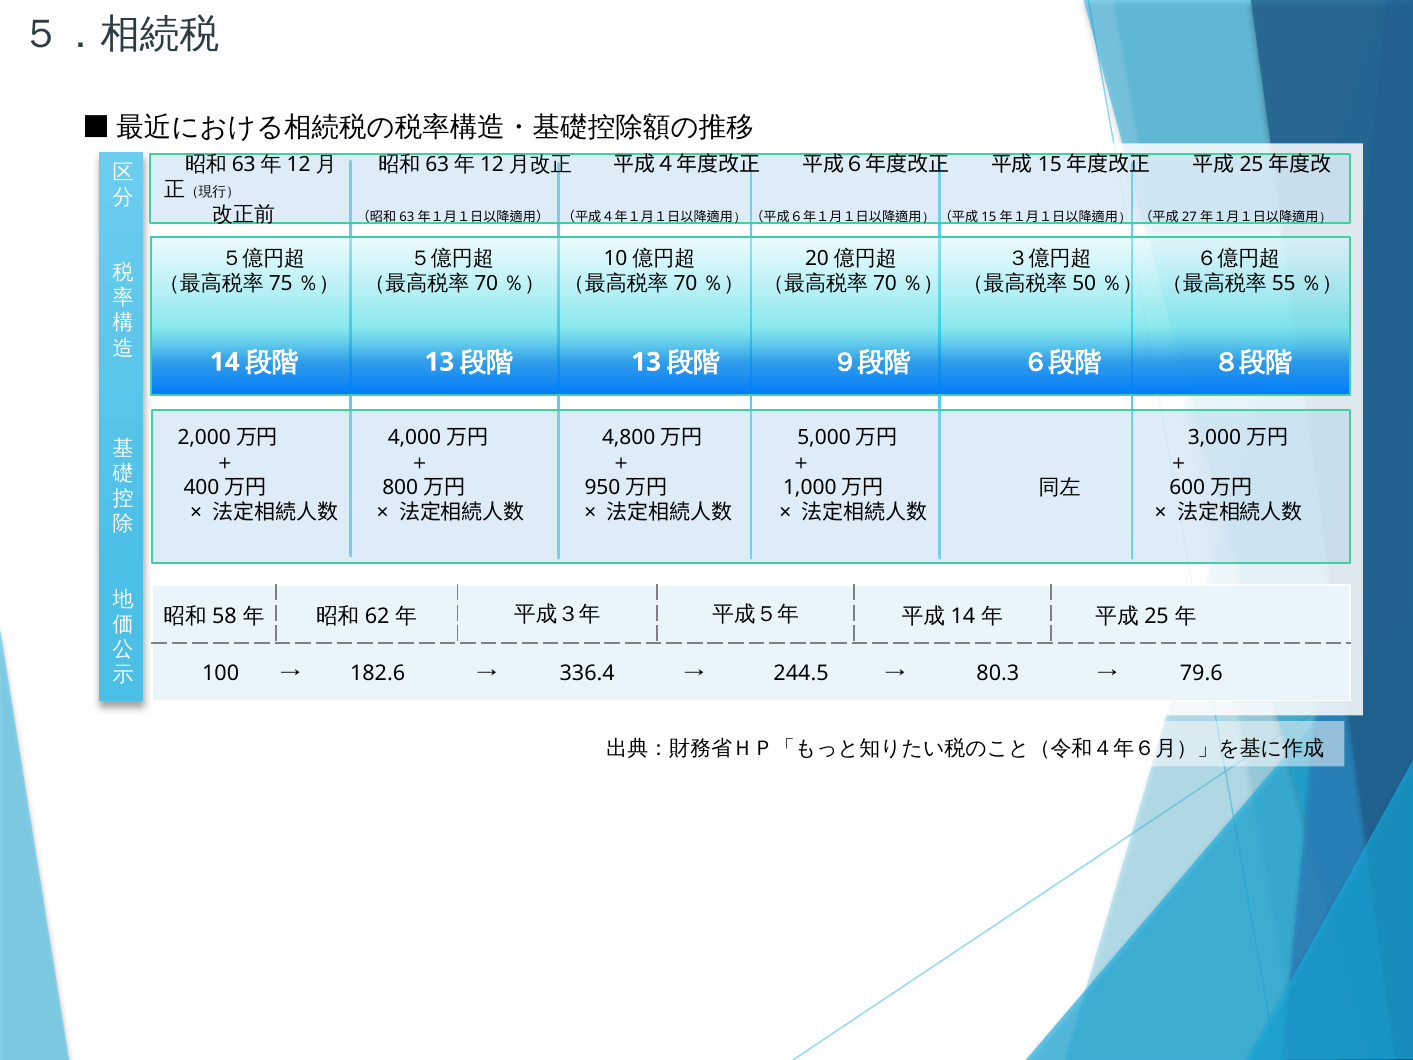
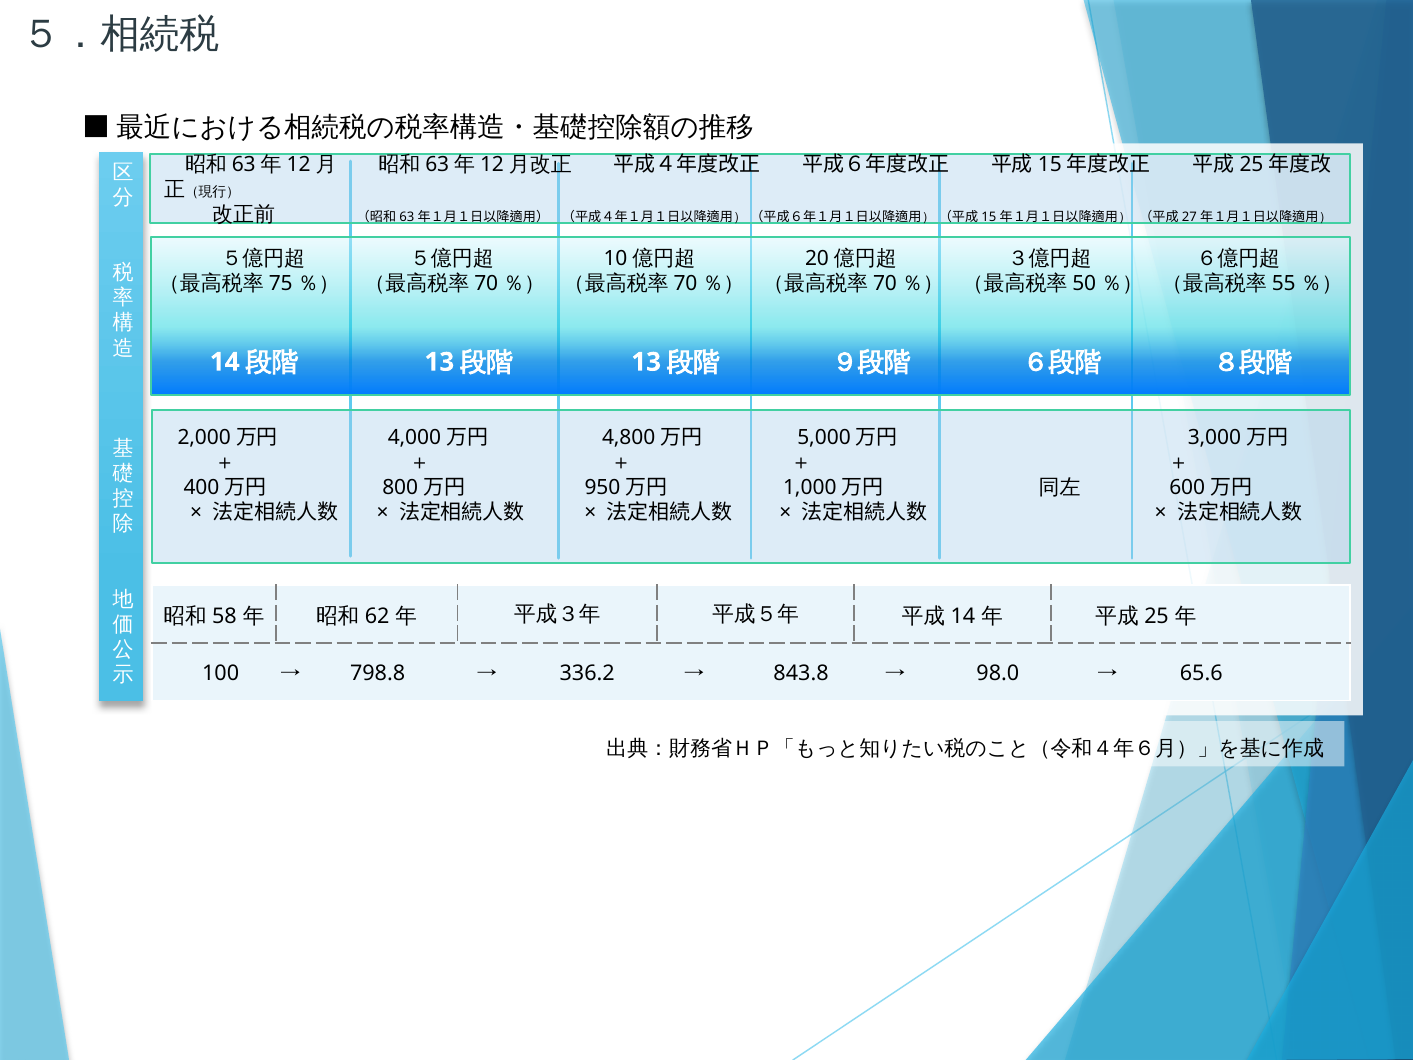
182.6: 182.6 -> 798.8
336.4: 336.4 -> 336.2
244.5: 244.5 -> 843.8
80.3: 80.3 -> 98.0
79.6: 79.6 -> 65.6
